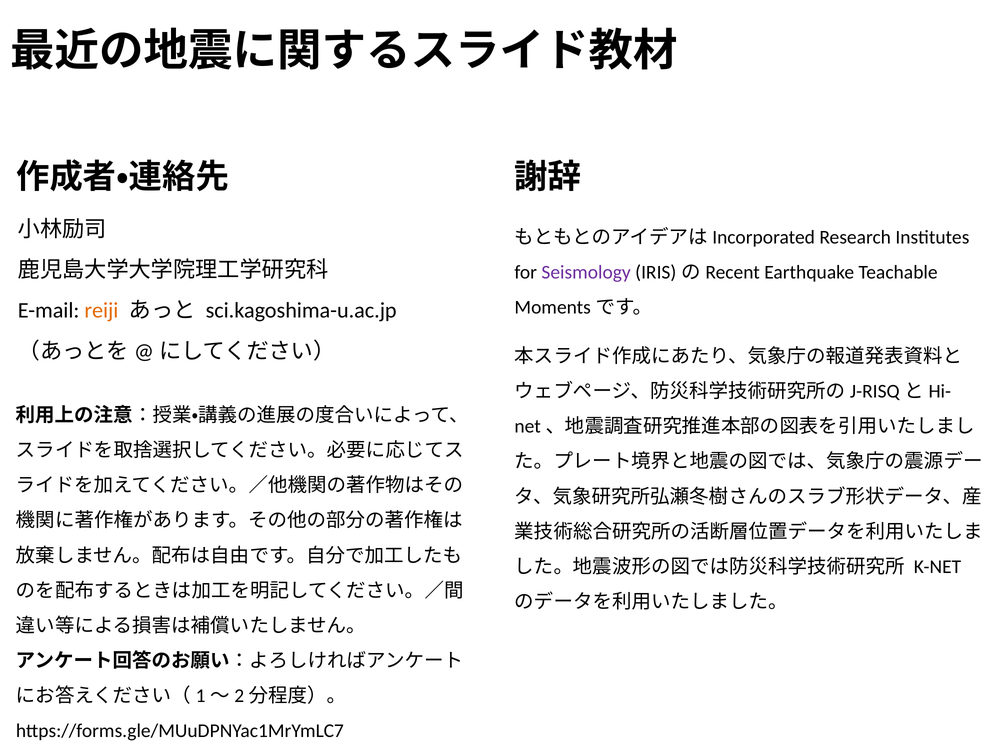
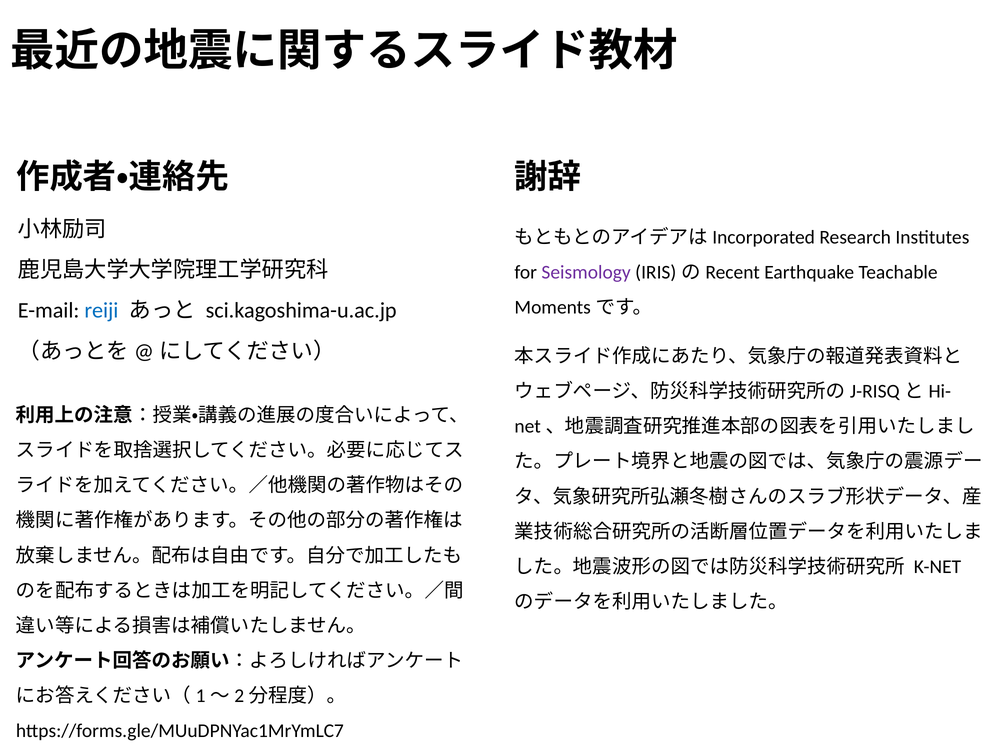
reiji colour: orange -> blue
